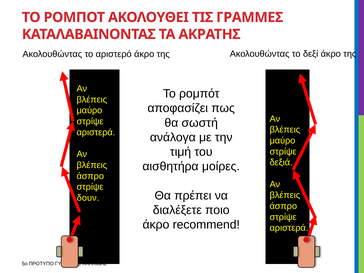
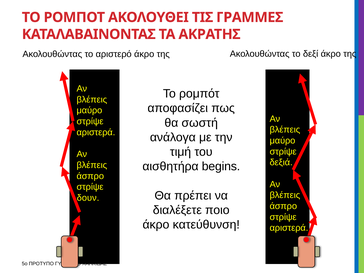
μοίρες: μοίρες -> begins
recommend: recommend -> κατεύθυνση
